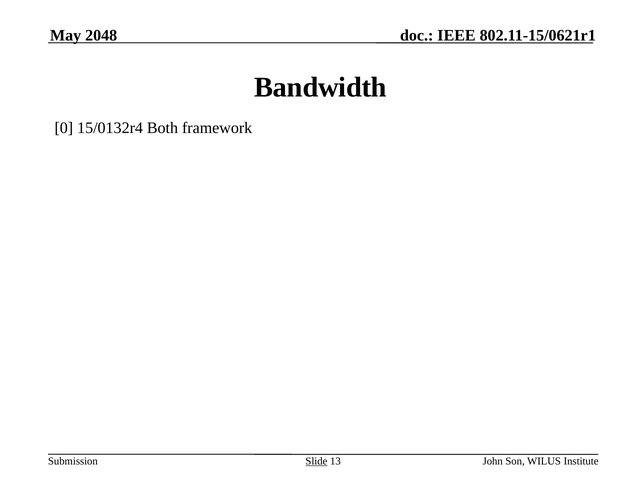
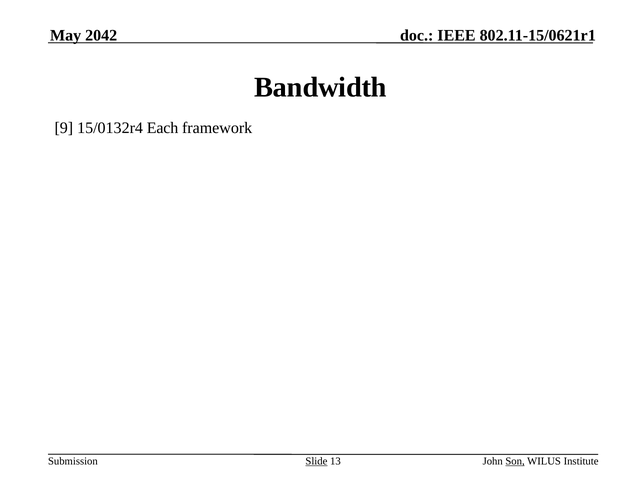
2048: 2048 -> 2042
0: 0 -> 9
Both: Both -> Each
Son underline: none -> present
